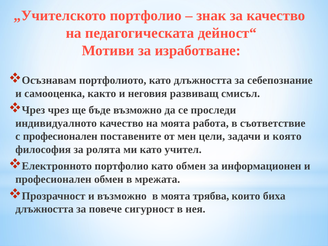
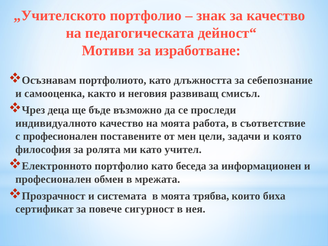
Чрез чрез: чрез -> деца
като обмен: обмен -> беседа
и възможно: възможно -> системата
длъжността at (44, 209): длъжността -> сертификат
